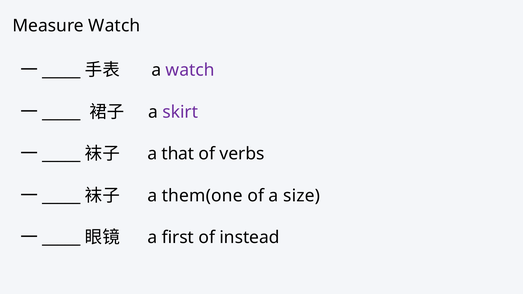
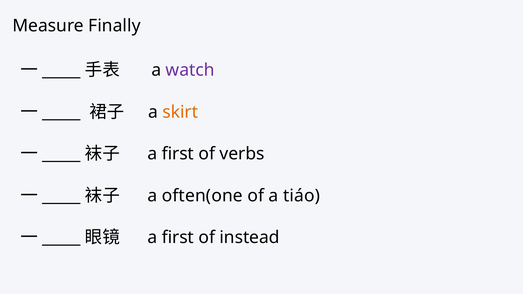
Measure Watch: Watch -> Finally
skirt colour: purple -> orange
that at (178, 154): that -> first
them(one: them(one -> often(one
size: size -> tiáo
